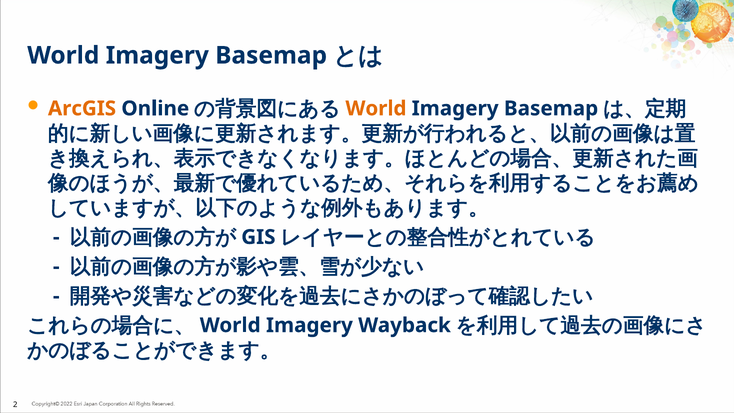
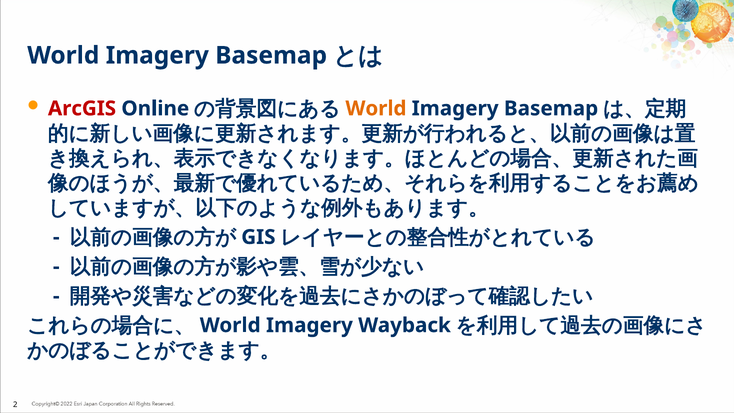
ArcGIS colour: orange -> red
